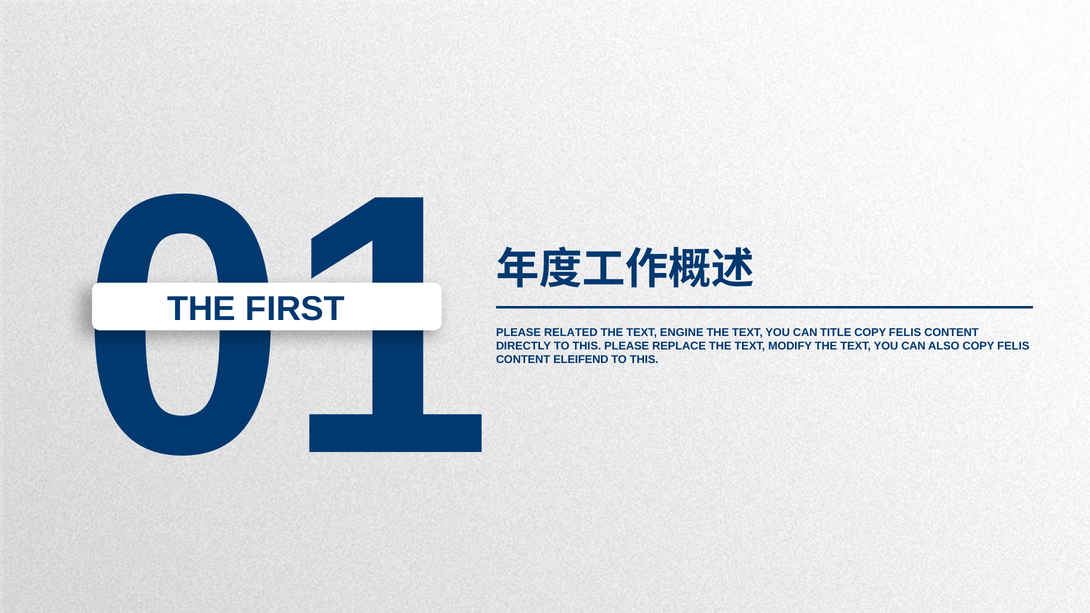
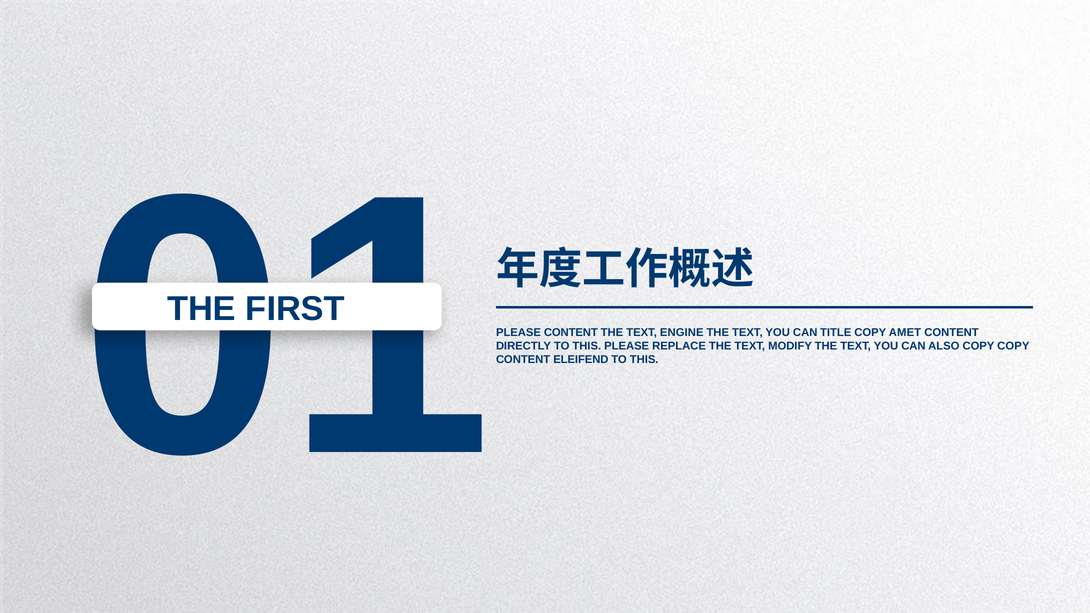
PLEASE RELATED: RELATED -> CONTENT
FELIS at (905, 332): FELIS -> AMET
ALSO COPY FELIS: FELIS -> COPY
